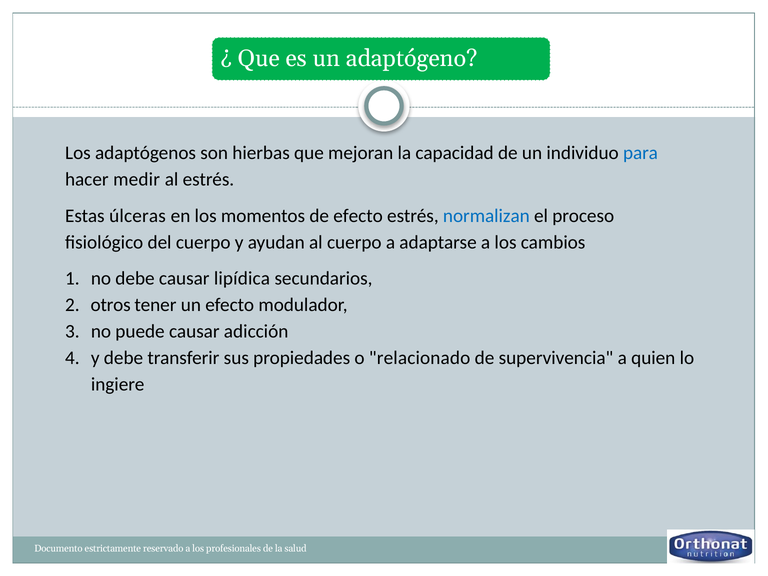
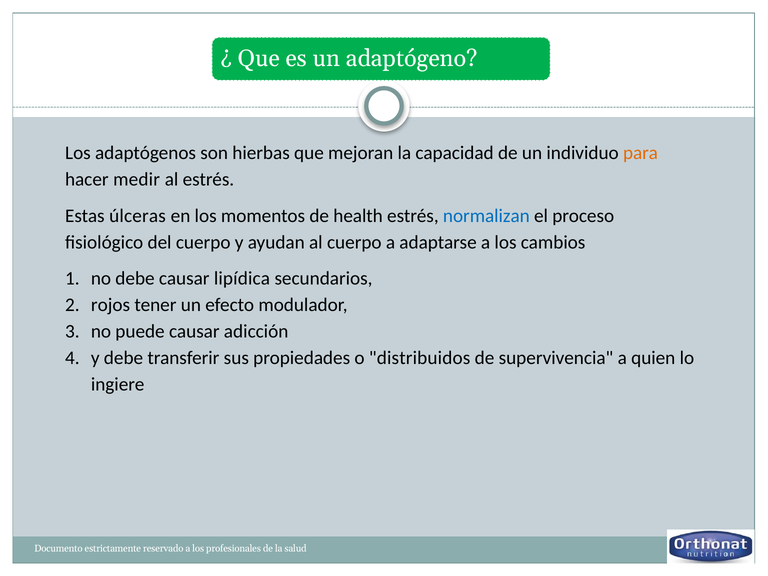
para colour: blue -> orange
de efecto: efecto -> health
otros: otros -> rojos
relacionado: relacionado -> distribuidos
